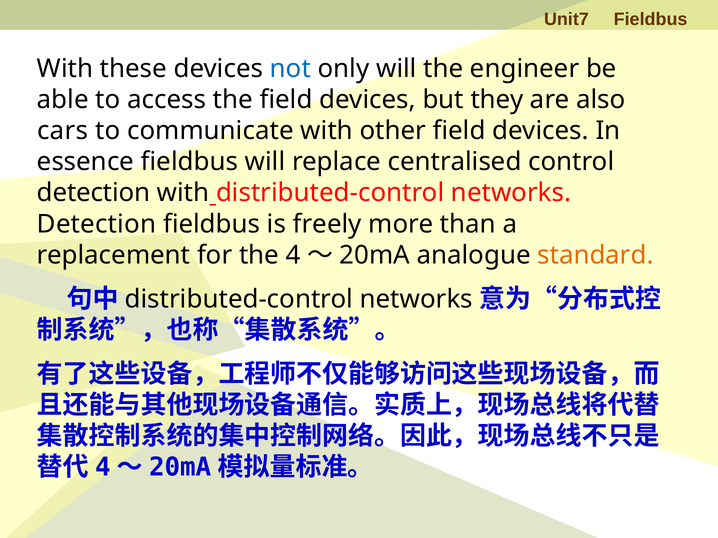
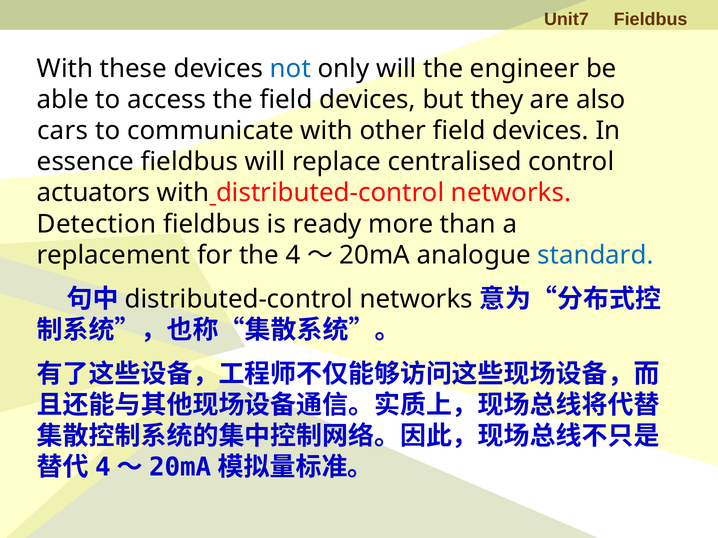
detection at (94, 193): detection -> actuators
freely: freely -> ready
standard colour: orange -> blue
